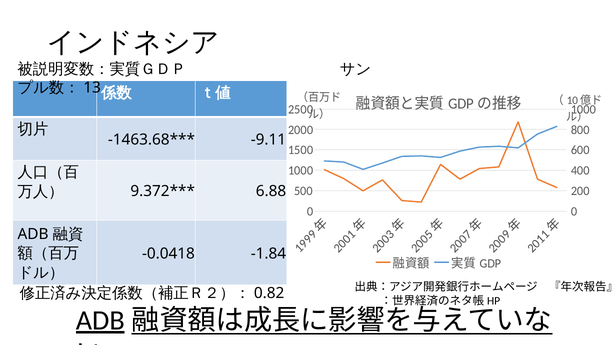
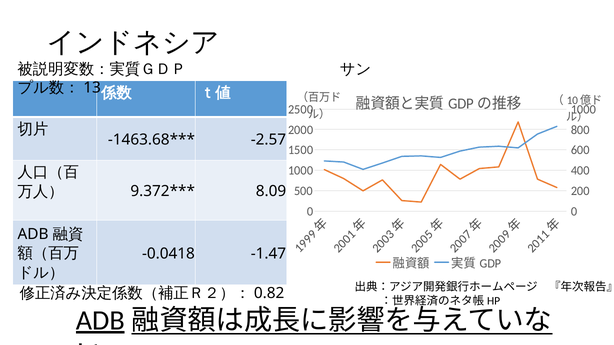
-9.11: -9.11 -> -2.57
6.88: 6.88 -> 8.09
-1.84: -1.84 -> -1.47
